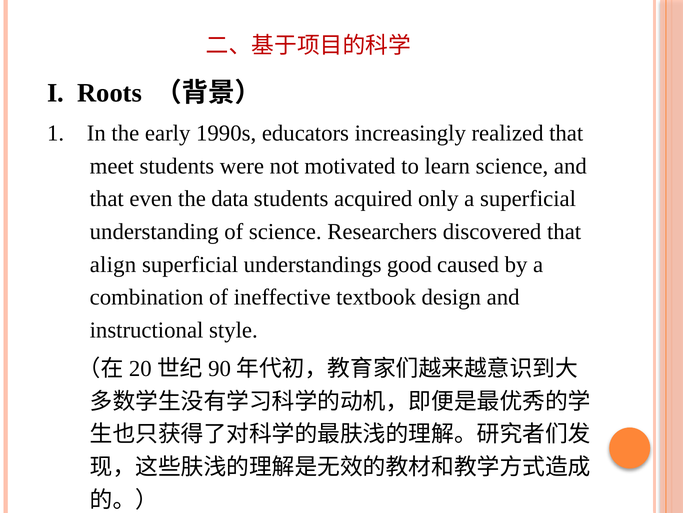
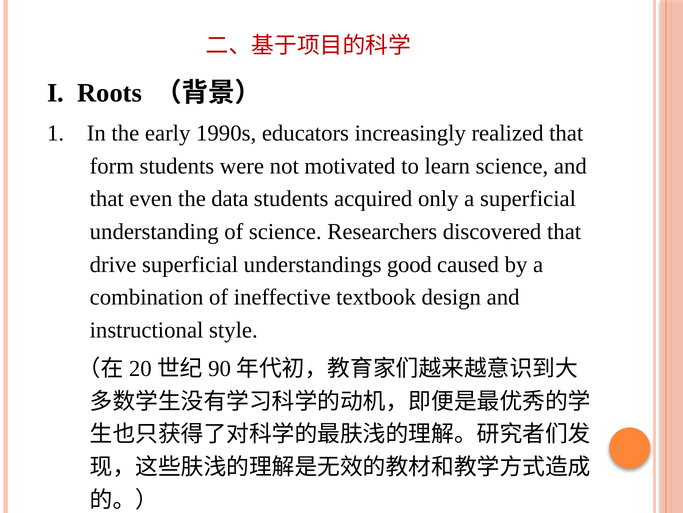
meet: meet -> form
align: align -> drive
